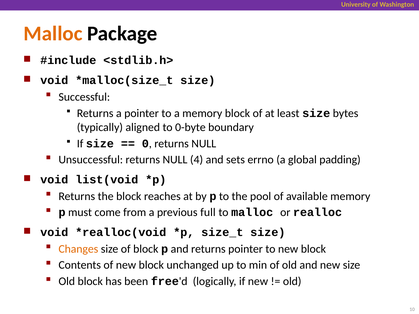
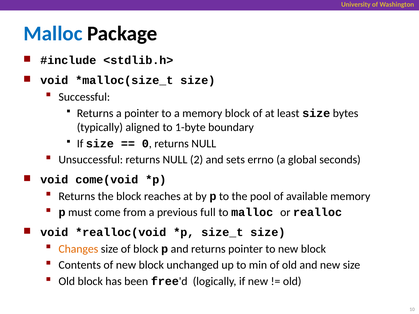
Malloc at (53, 34) colour: orange -> blue
0-byte: 0-byte -> 1-byte
4: 4 -> 2
padding: padding -> seconds
list(void: list(void -> come(void
